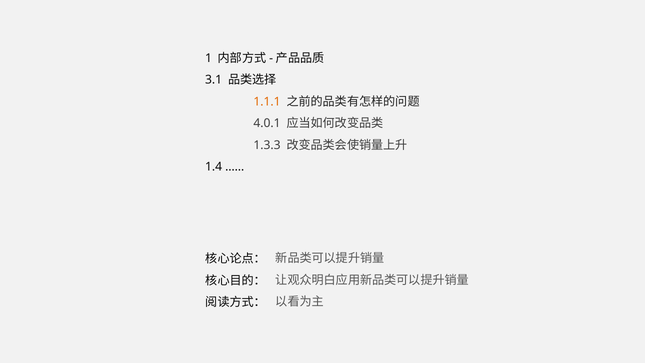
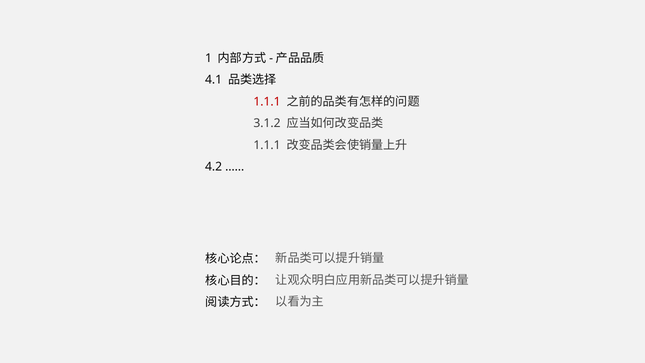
3.1: 3.1 -> 4.1
1.1.1 at (267, 102) colour: orange -> red
4.0.1: 4.0.1 -> 3.1.2
1.3.3 at (267, 145): 1.3.3 -> 1.1.1
1.4: 1.4 -> 4.2
